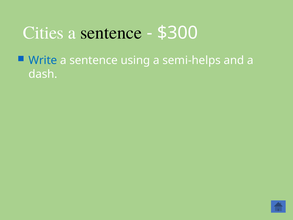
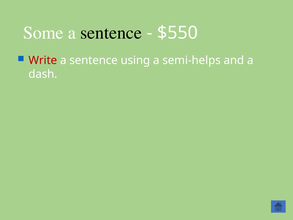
Cities: Cities -> Some
$300: $300 -> $550
Write colour: blue -> red
